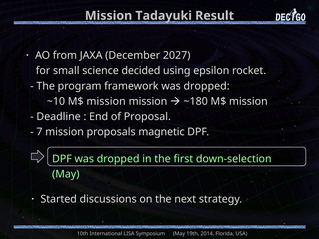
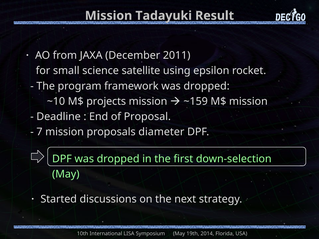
2027: 2027 -> 2011
decided: decided -> satellite
~10 M$ mission: mission -> projects
~180: ~180 -> ~159
magnetic: magnetic -> diameter
